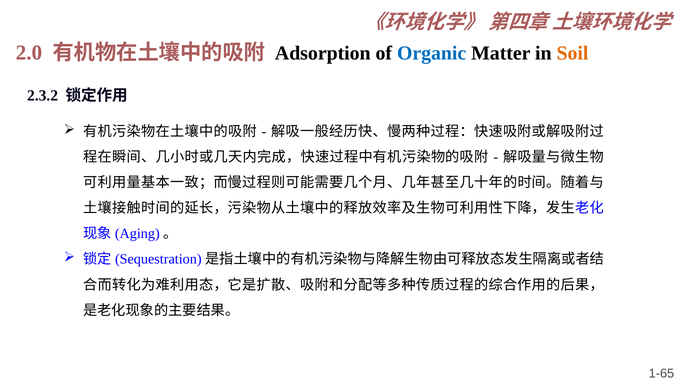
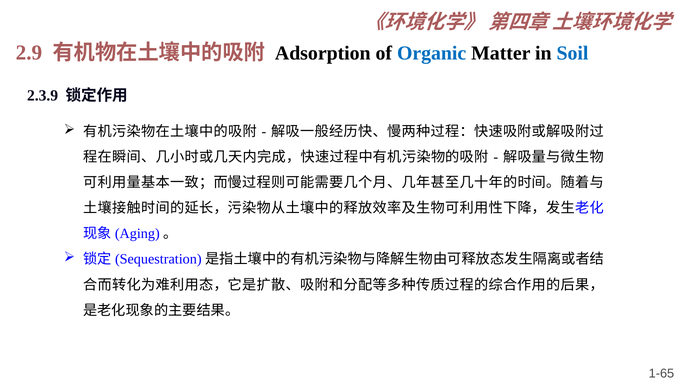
2.0: 2.0 -> 2.9
Soil colour: orange -> blue
2.3.2: 2.3.2 -> 2.3.9
